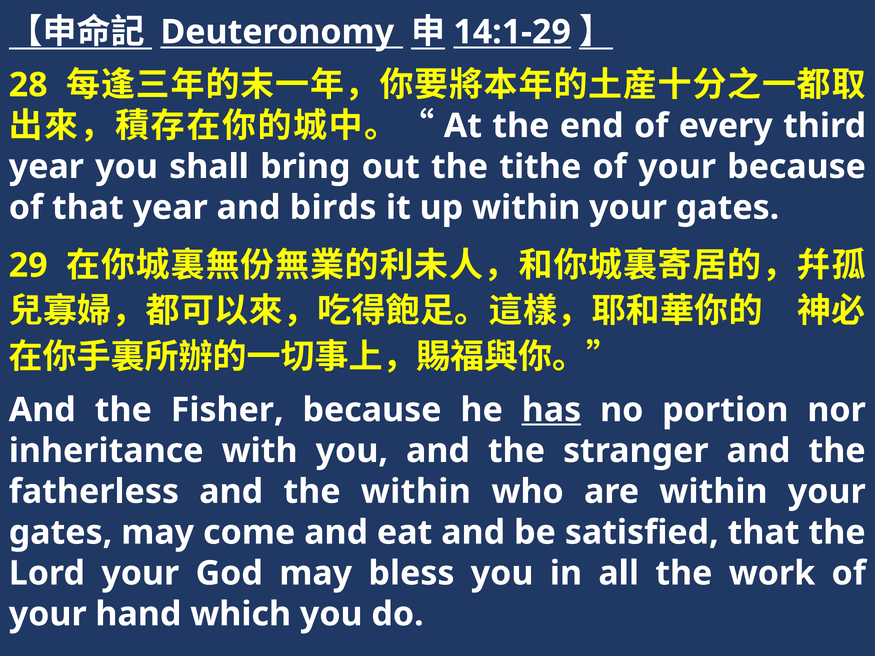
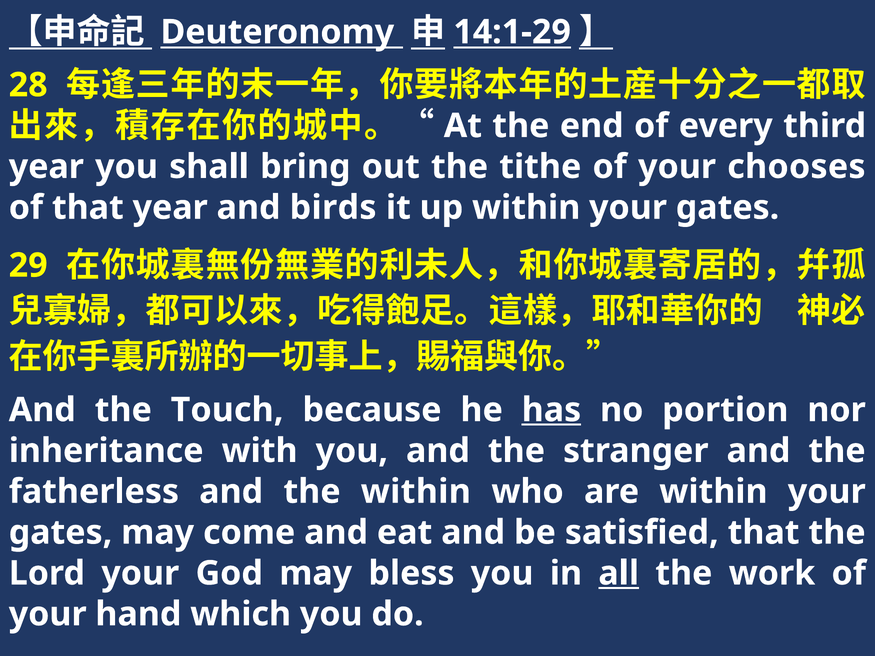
your because: because -> chooses
Fisher: Fisher -> Touch
all underline: none -> present
